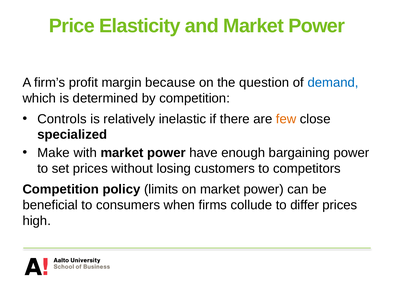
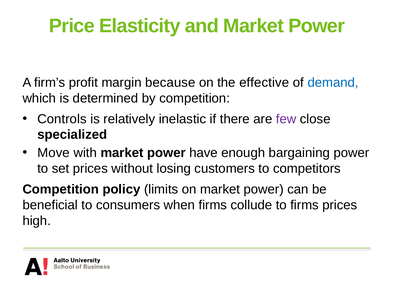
question: question -> effective
few colour: orange -> purple
Make: Make -> Move
to differ: differ -> firms
